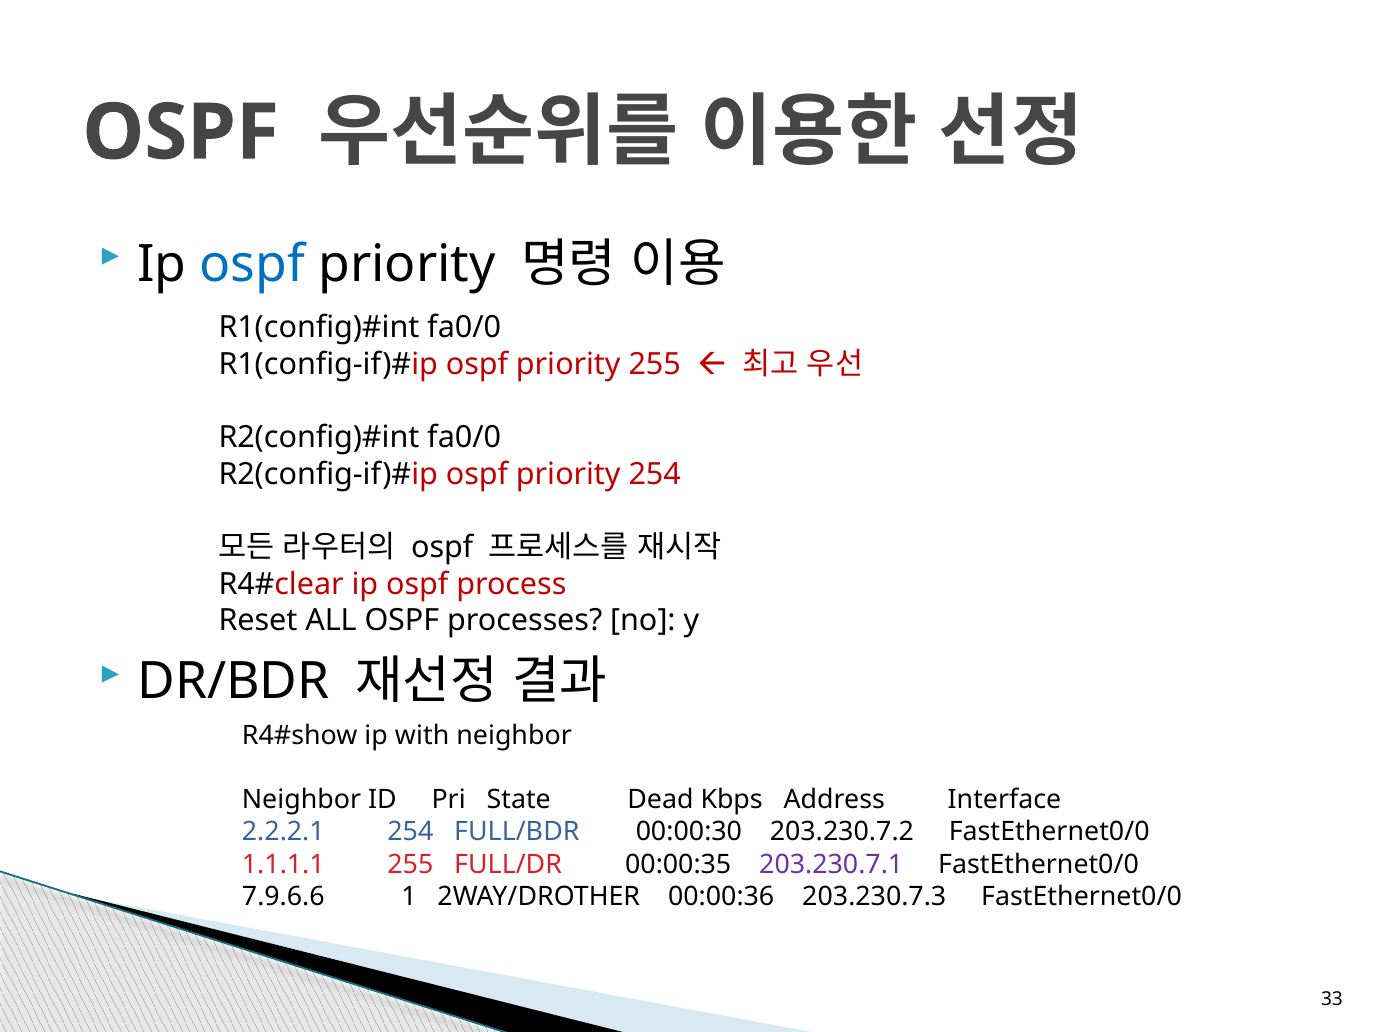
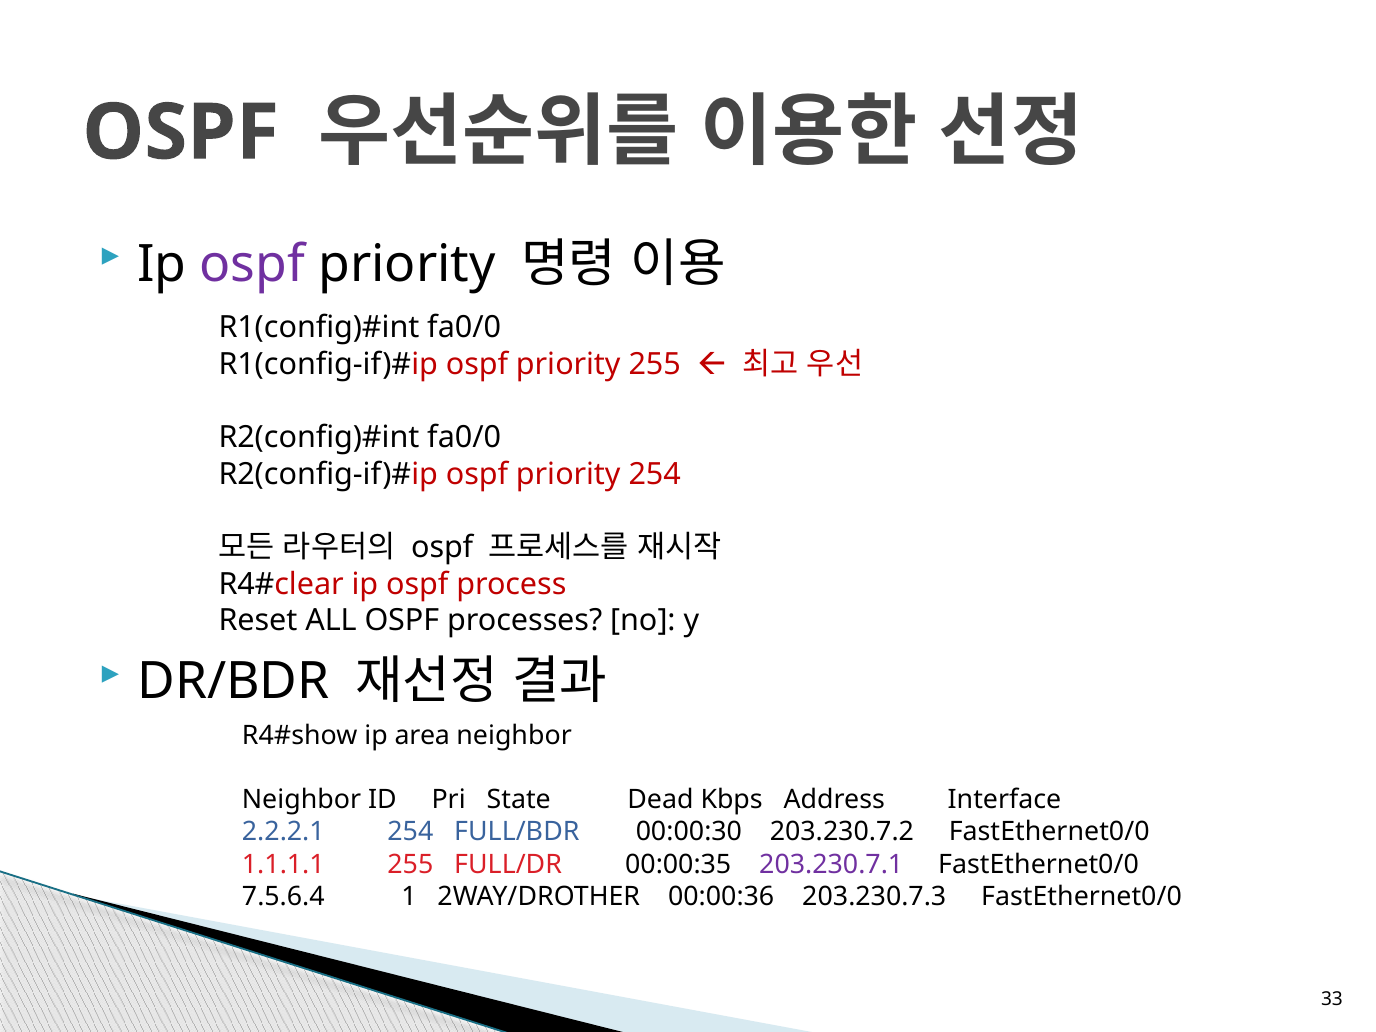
ospf at (252, 264) colour: blue -> purple
with: with -> area
7.9.6.6: 7.9.6.6 -> 7.5.6.4
